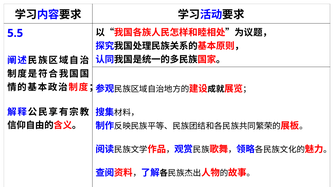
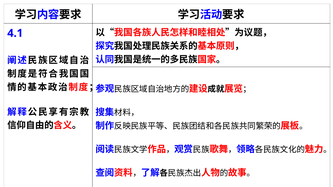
5.5: 5.5 -> 4.1
